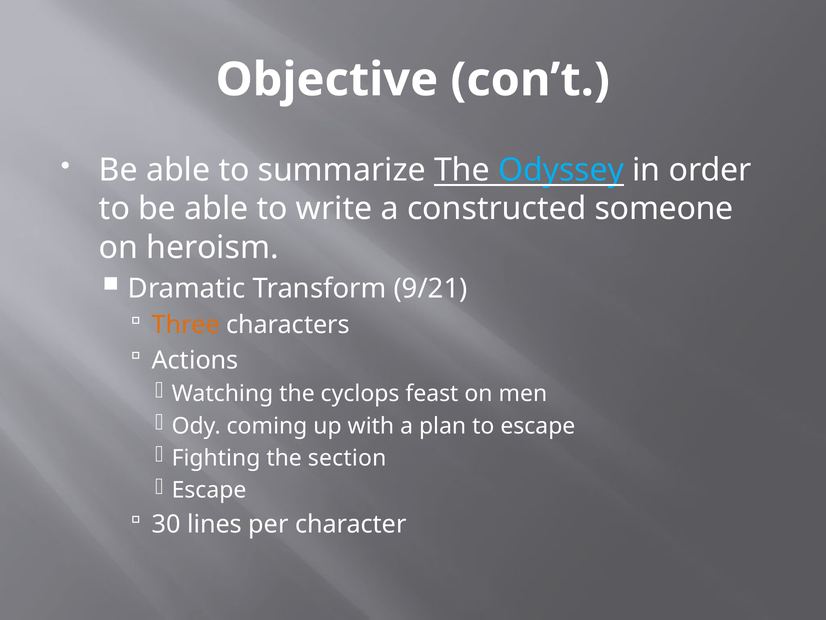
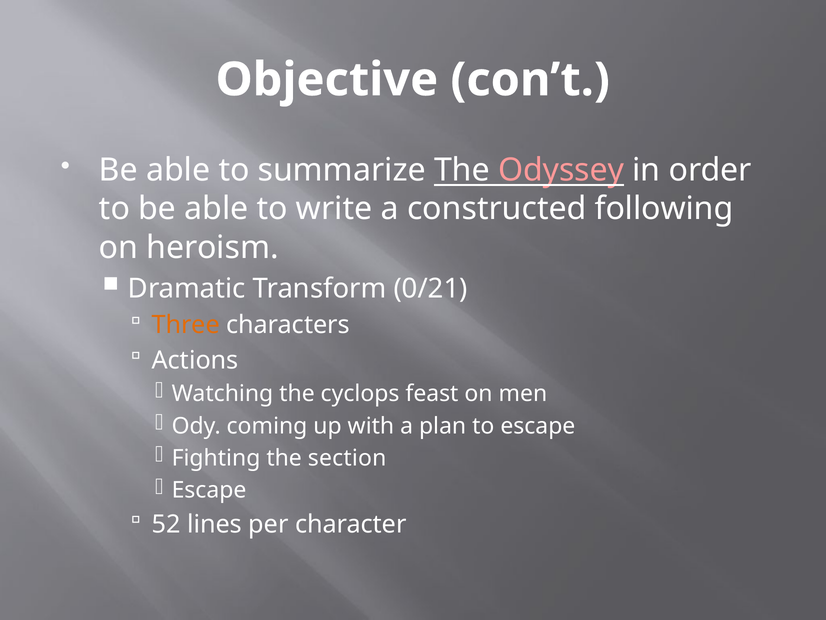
Odyssey colour: light blue -> pink
someone: someone -> following
9/21: 9/21 -> 0/21
30: 30 -> 52
